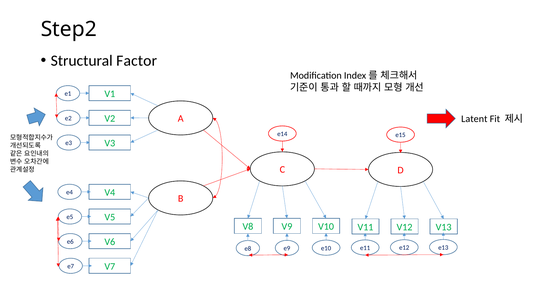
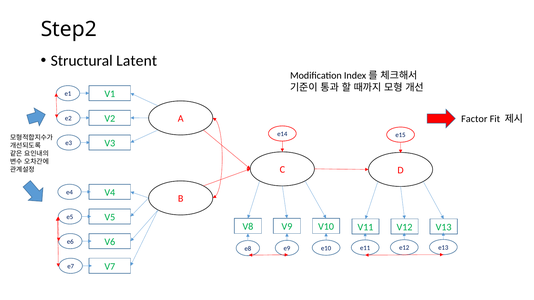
Factor: Factor -> Latent
Latent: Latent -> Factor
